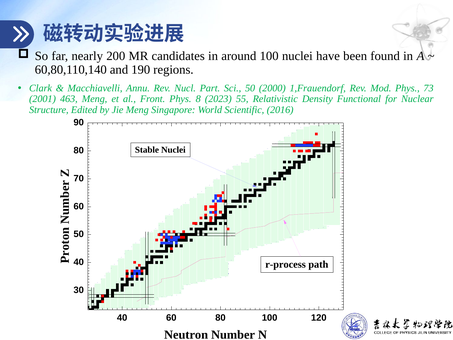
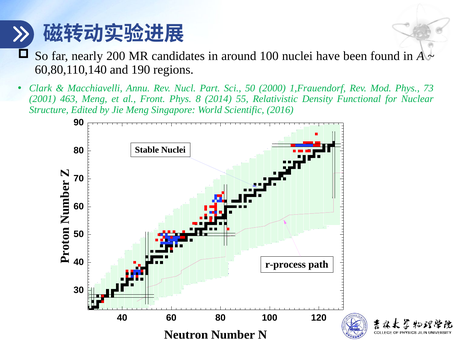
2023: 2023 -> 2014
